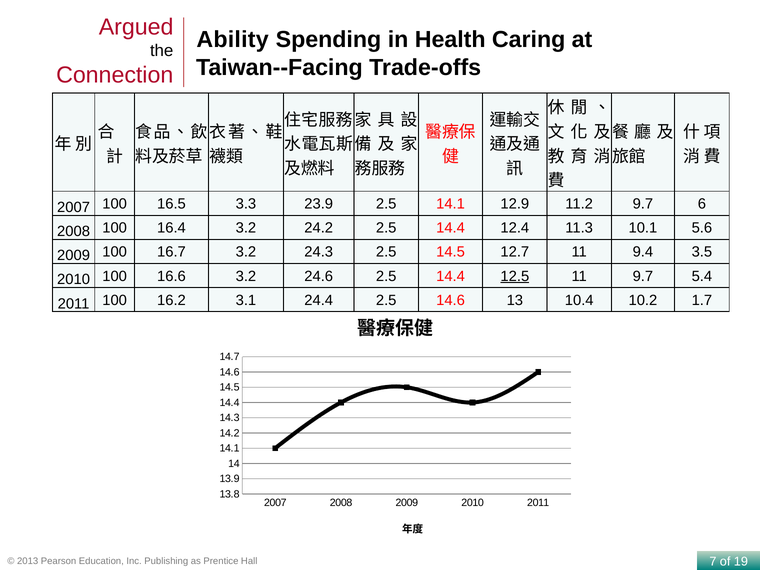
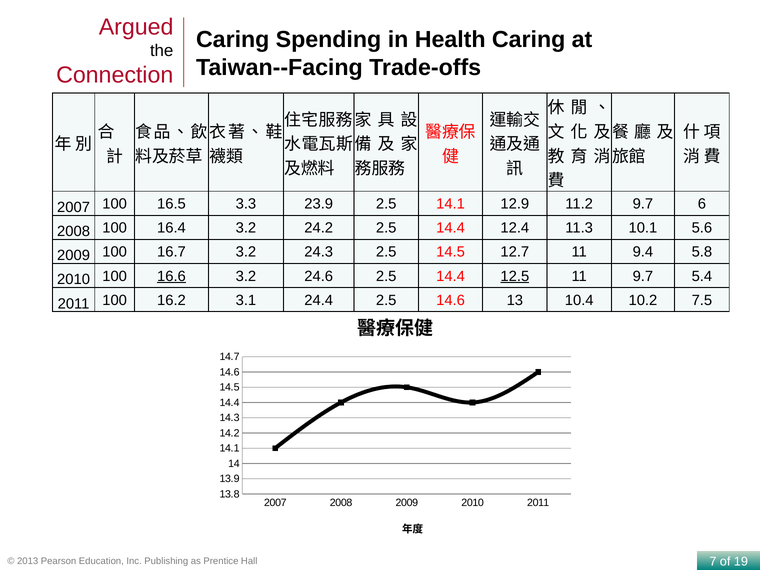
Ability at (233, 40): Ability -> Caring
3.5: 3.5 -> 5.8
16.6 underline: none -> present
1.7: 1.7 -> 7.5
